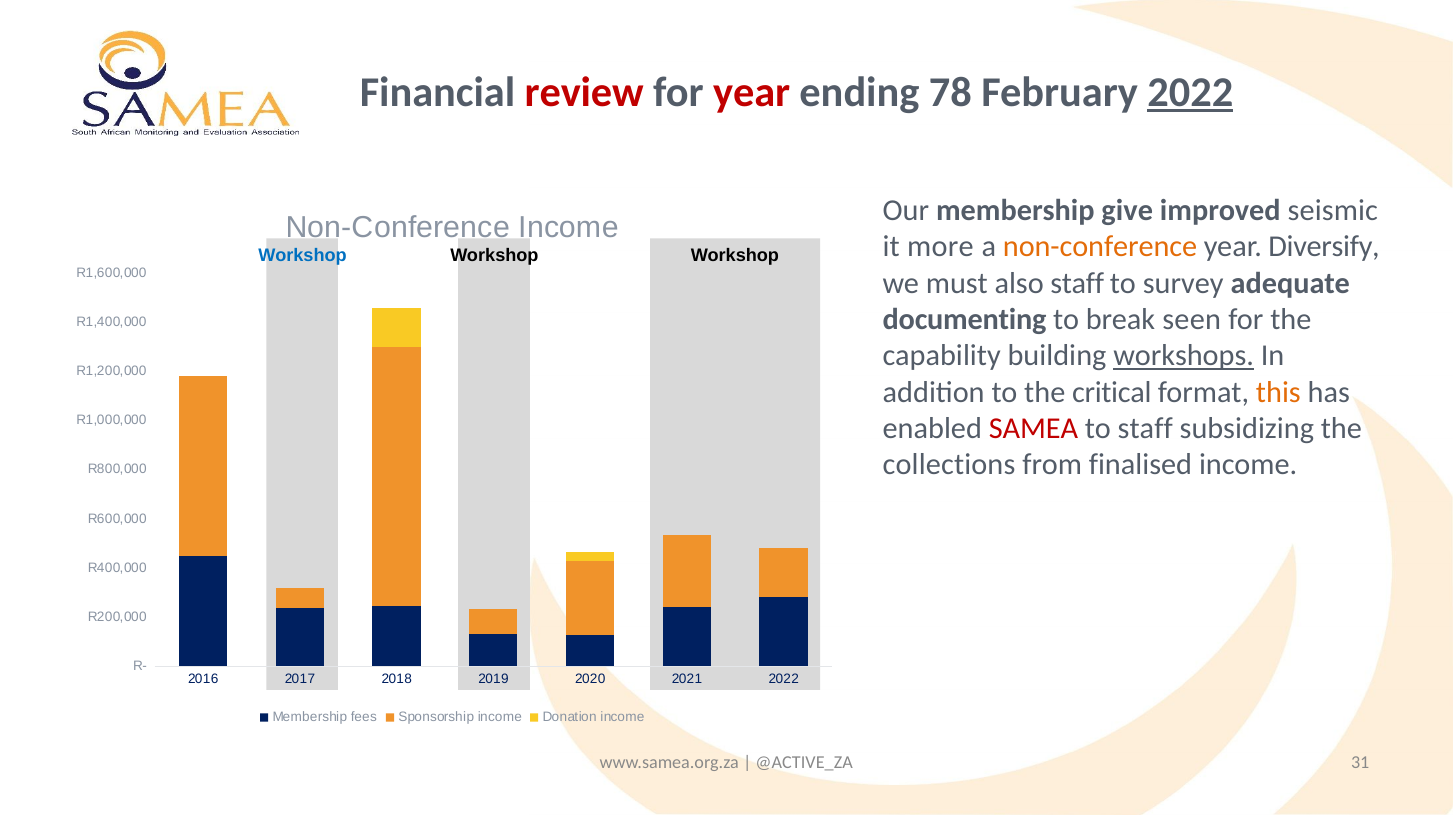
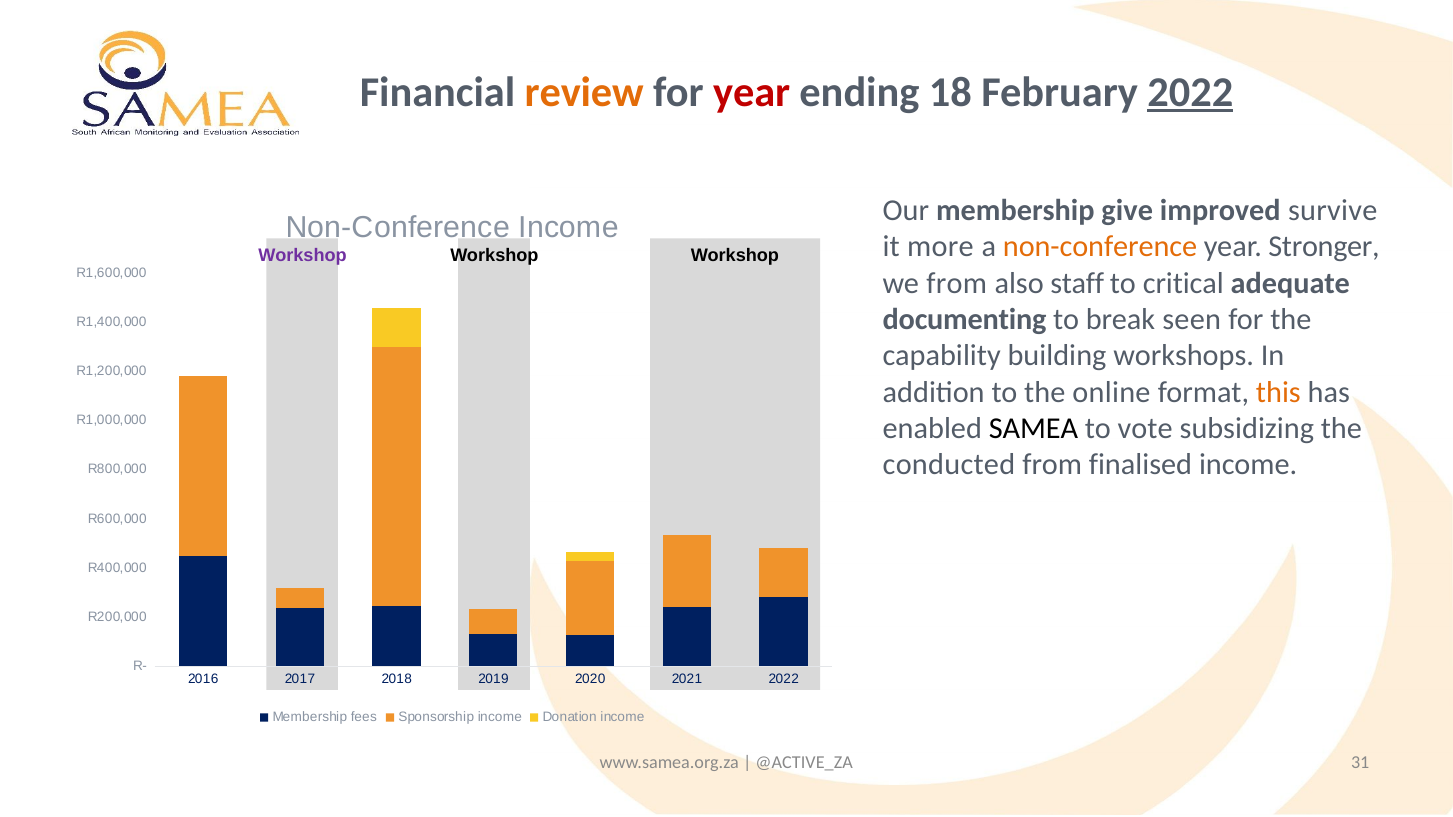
review colour: red -> orange
78: 78 -> 18
seismic: seismic -> survive
Diversify: Diversify -> Stronger
Workshop at (303, 256) colour: blue -> purple
we must: must -> from
survey: survey -> critical
workshops underline: present -> none
critical: critical -> online
SAMEA colour: red -> black
to staff: staff -> vote
collections: collections -> conducted
